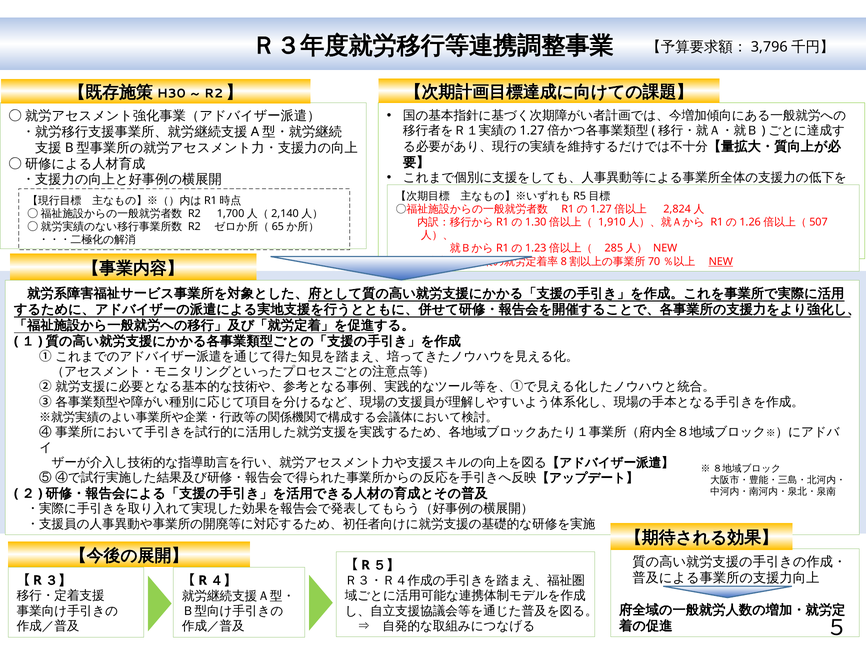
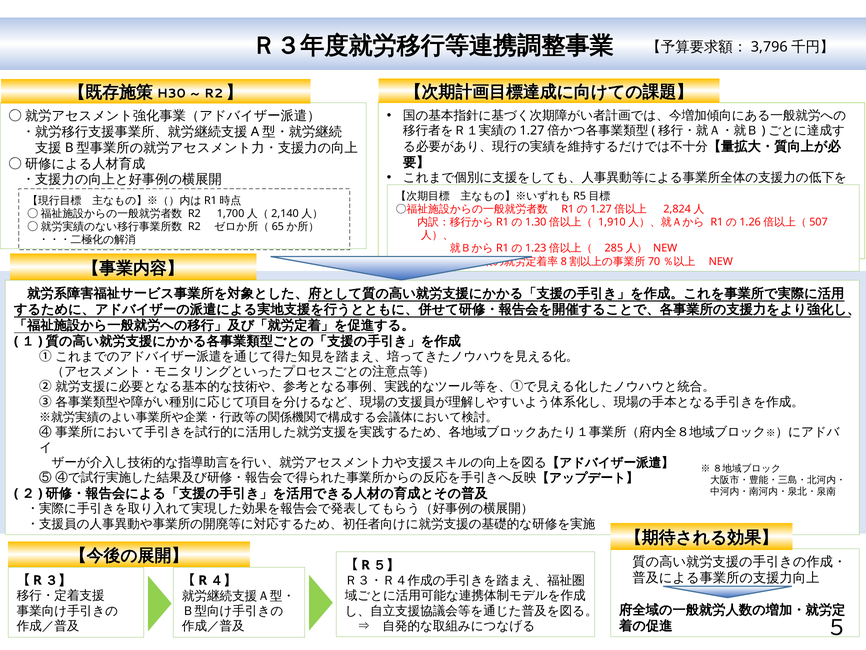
NEW at (721, 261) underline: present -> none
